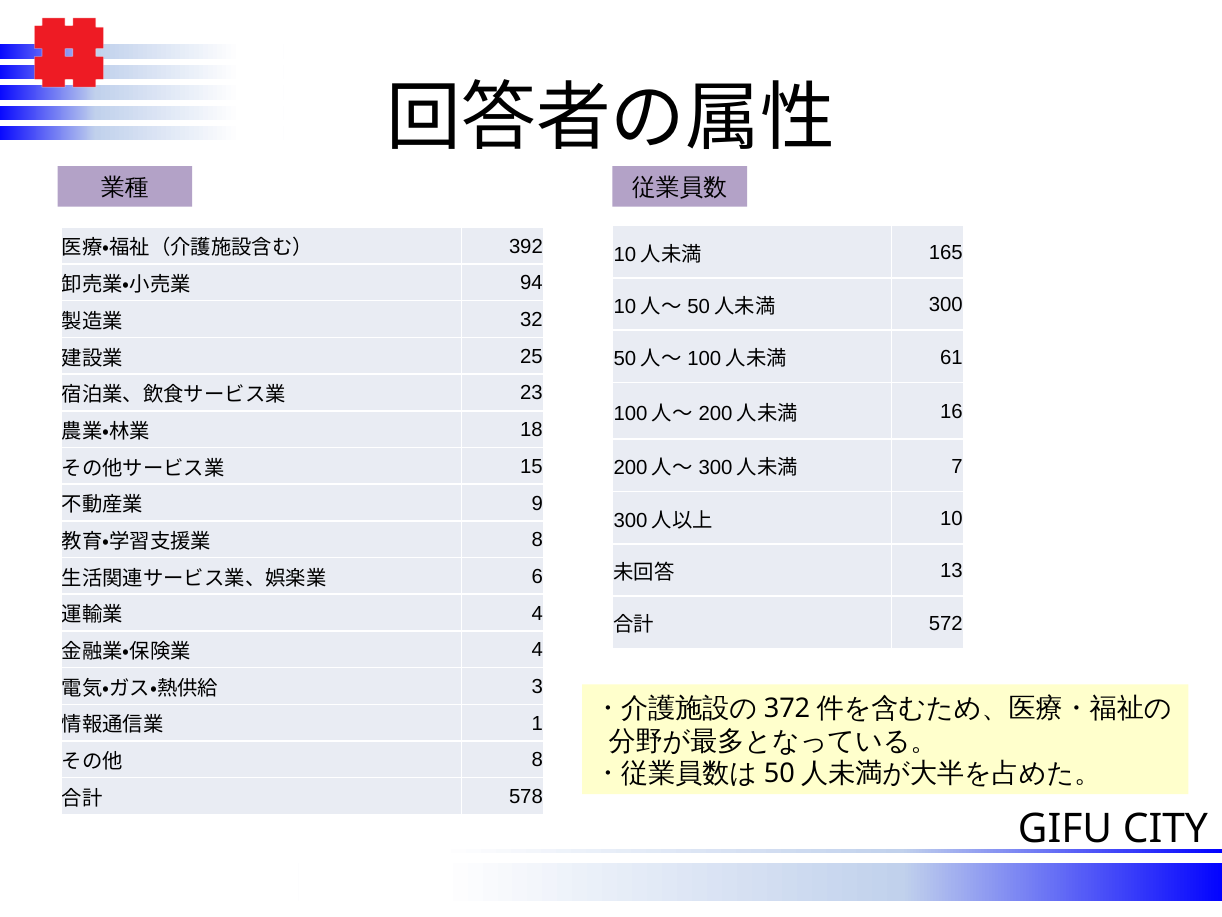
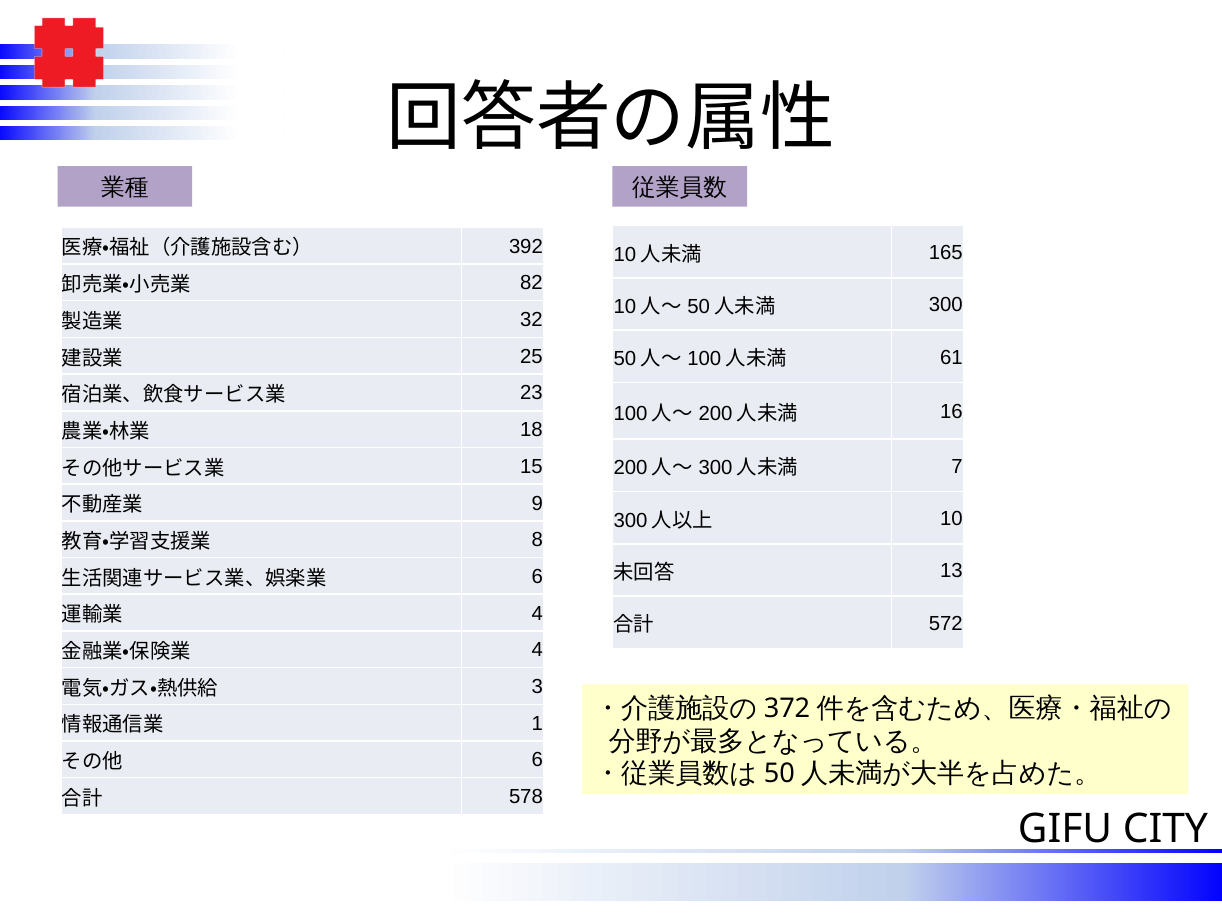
94: 94 -> 82
8 at (537, 760): 8 -> 6
